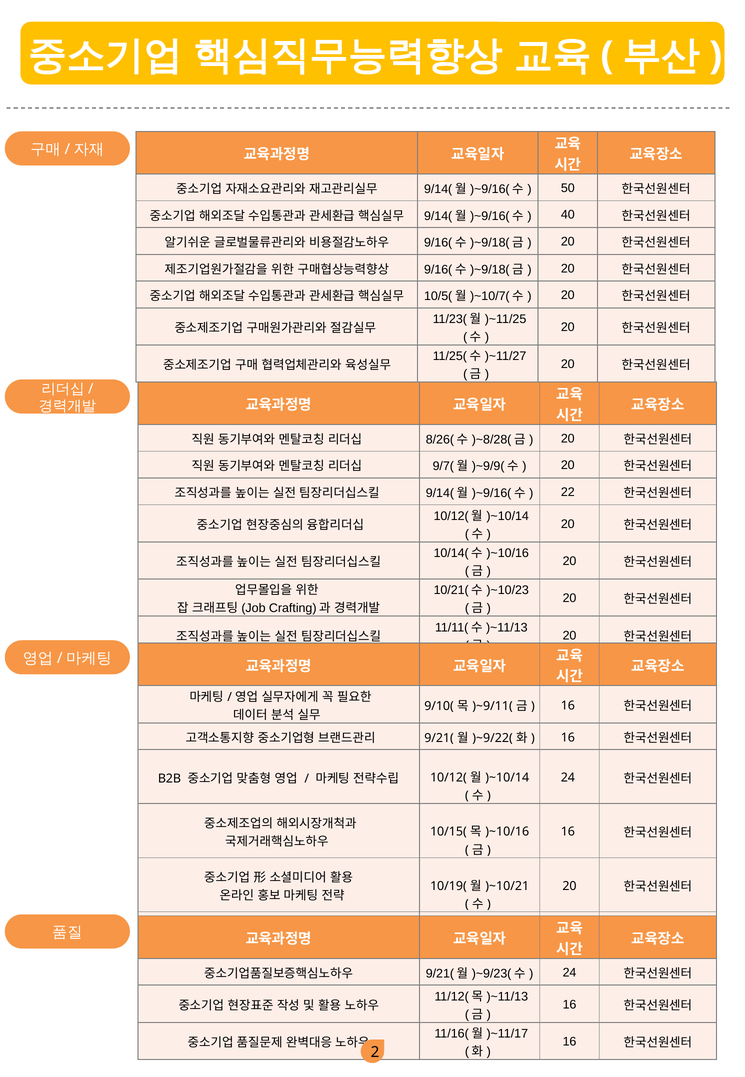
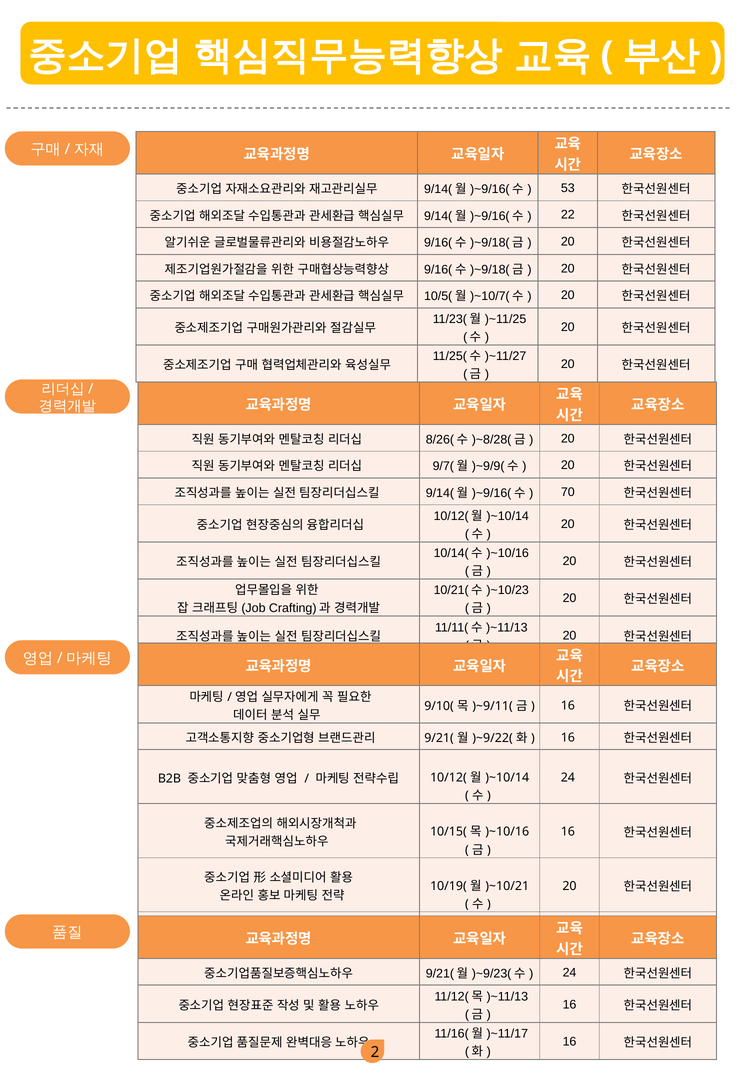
50: 50 -> 53
40: 40 -> 22
22: 22 -> 70
